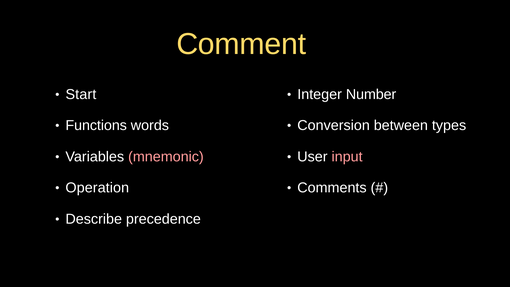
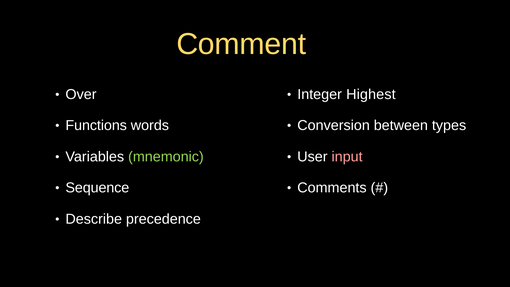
Start: Start -> Over
Number: Number -> Highest
mnemonic colour: pink -> light green
Operation: Operation -> Sequence
